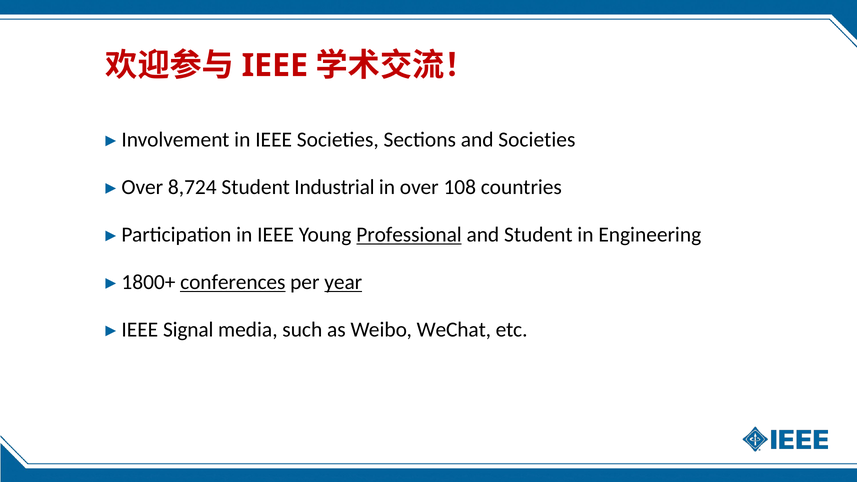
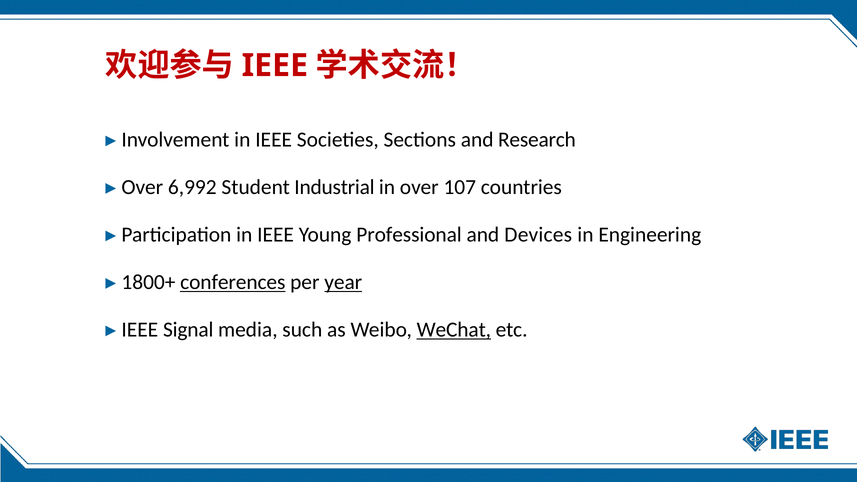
and Societies: Societies -> Research
8,724: 8,724 -> 6,992
108: 108 -> 107
Professional underline: present -> none
and Student: Student -> Devices
WeChat underline: none -> present
